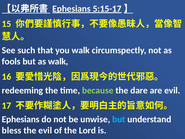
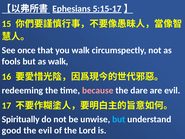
such: such -> once
because colour: light green -> pink
Ephesians at (21, 119): Ephesians -> Spiritually
bless: bless -> good
